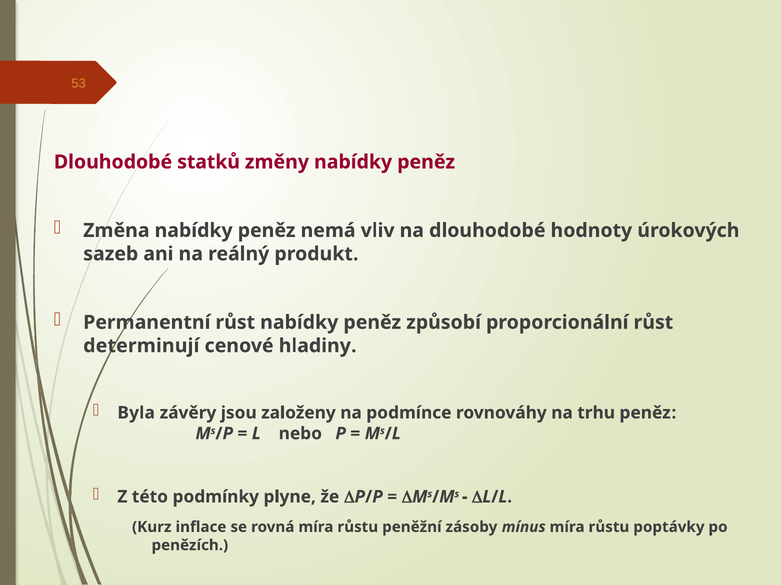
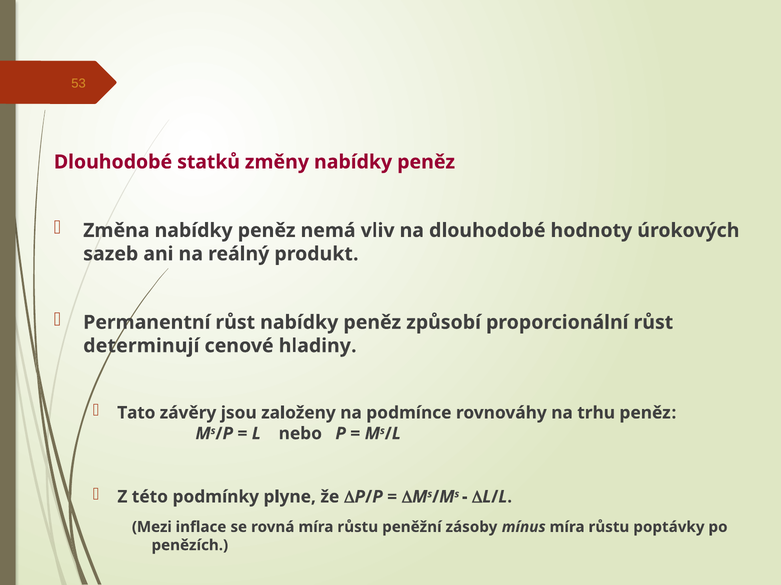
Byla: Byla -> Tato
Kurz: Kurz -> Mezi
